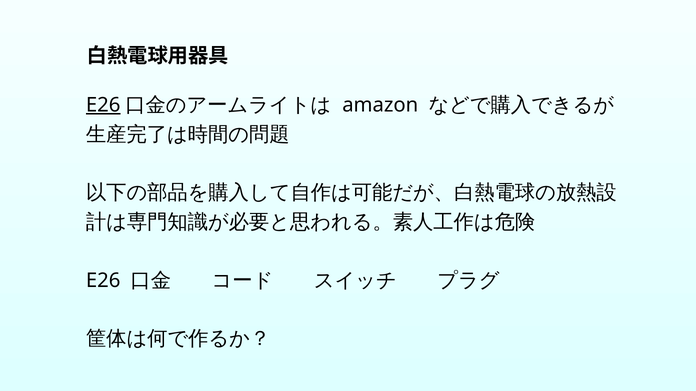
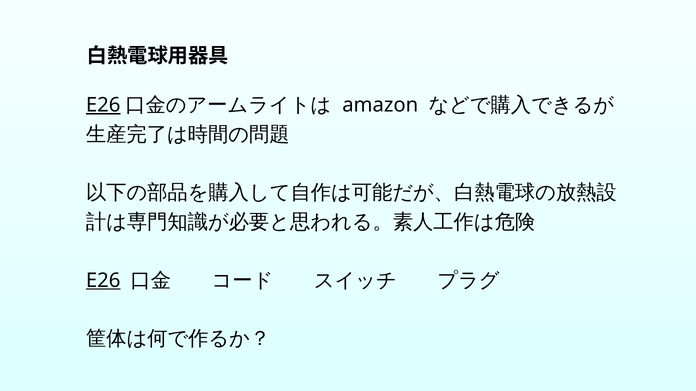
E26 at (103, 281) underline: none -> present
